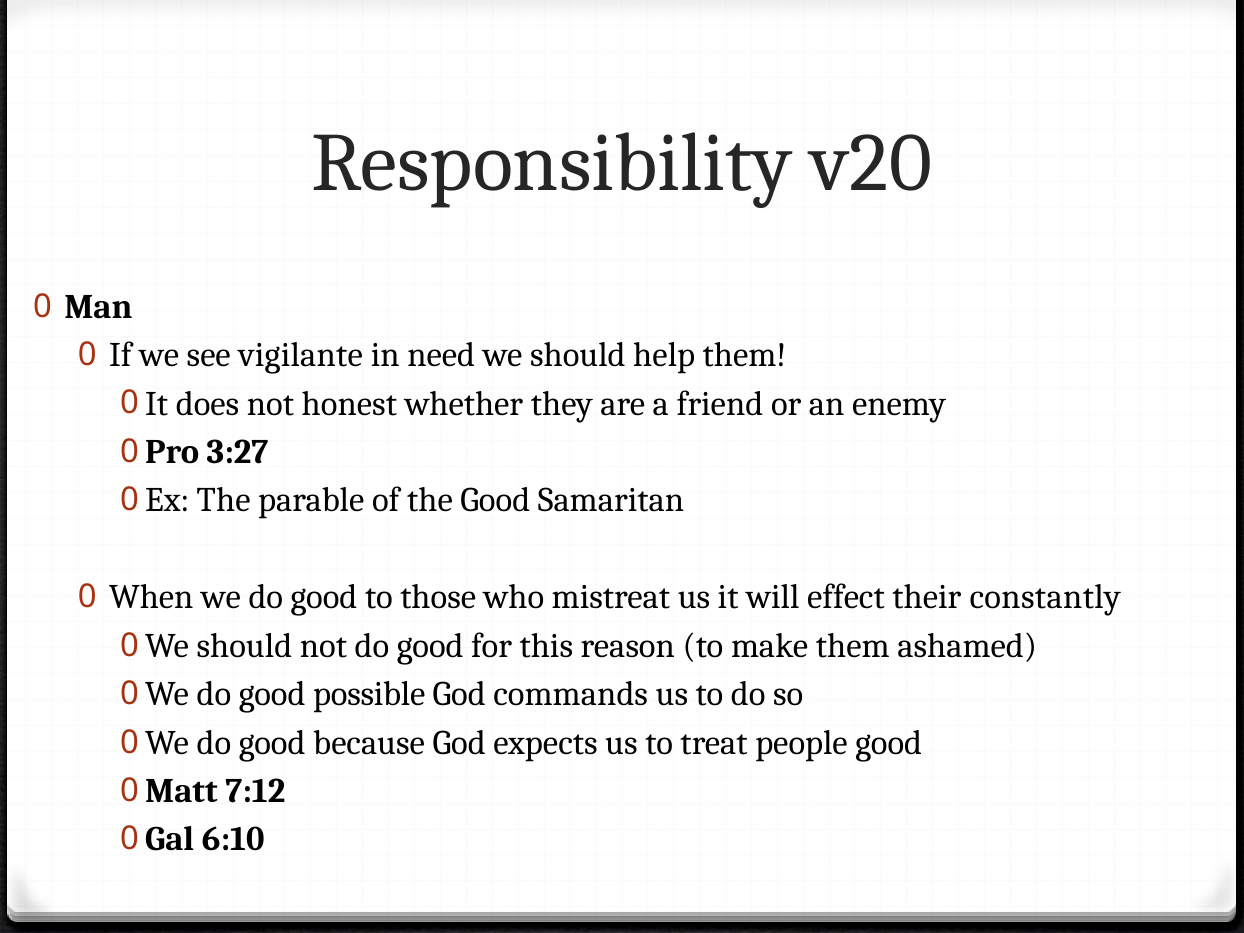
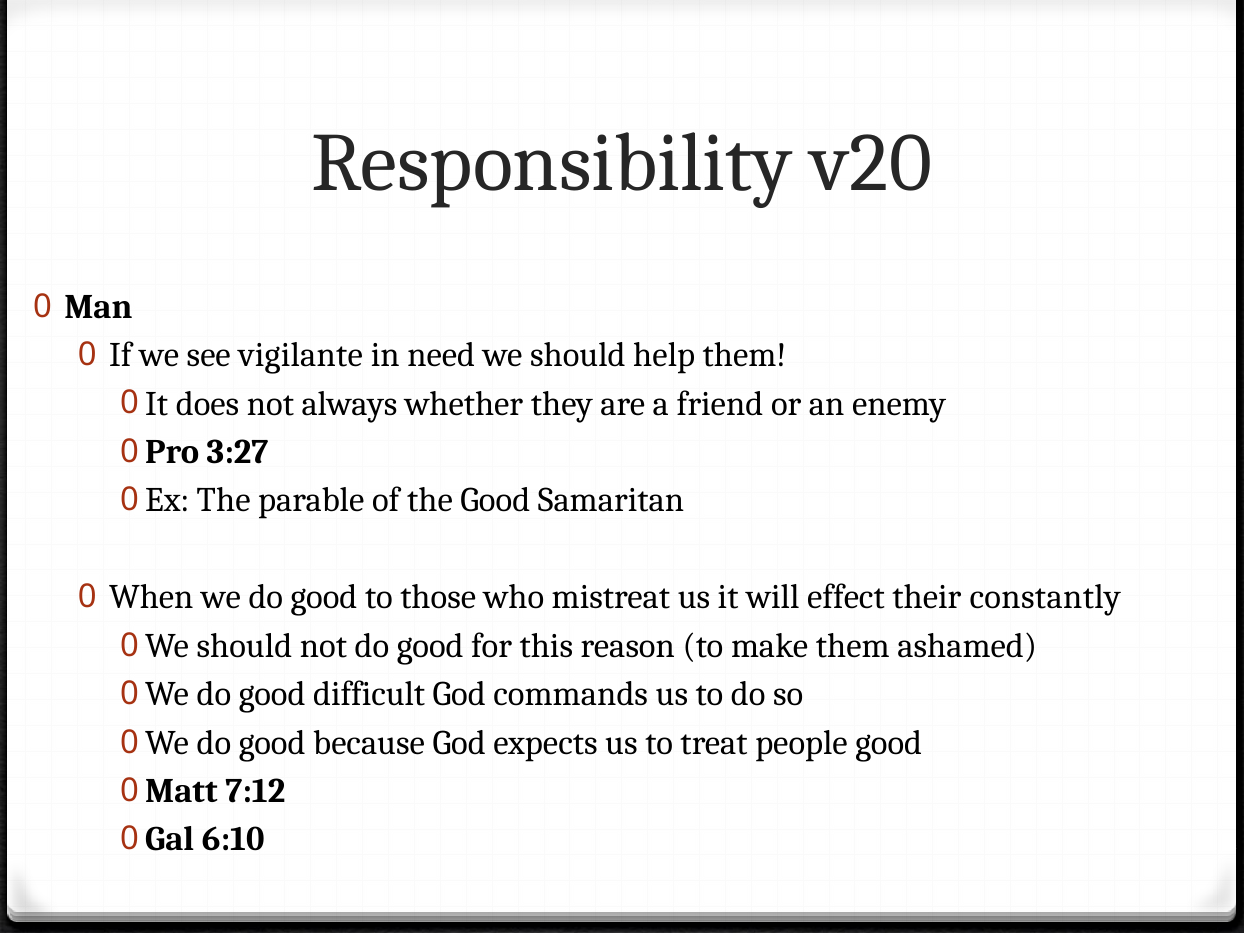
honest: honest -> always
possible: possible -> difficult
